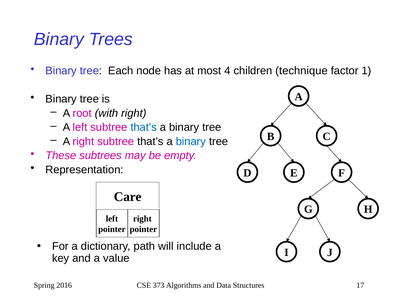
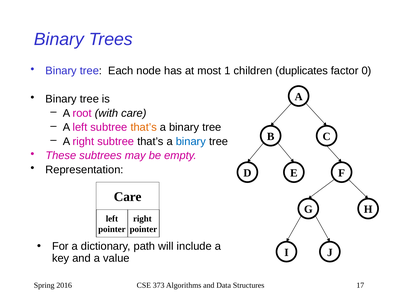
4: 4 -> 1
technique: technique -> duplicates
1: 1 -> 0
with right: right -> care
that’s at (144, 128) colour: blue -> orange
